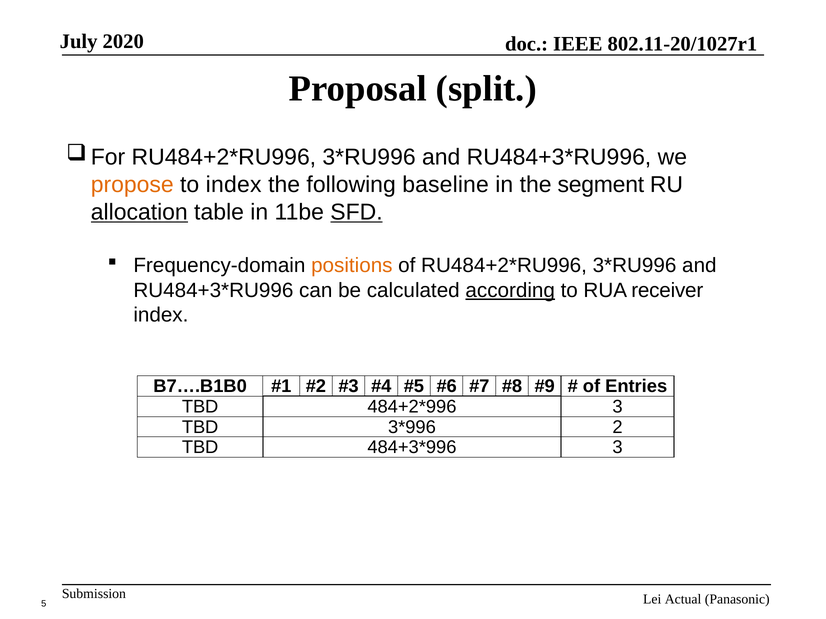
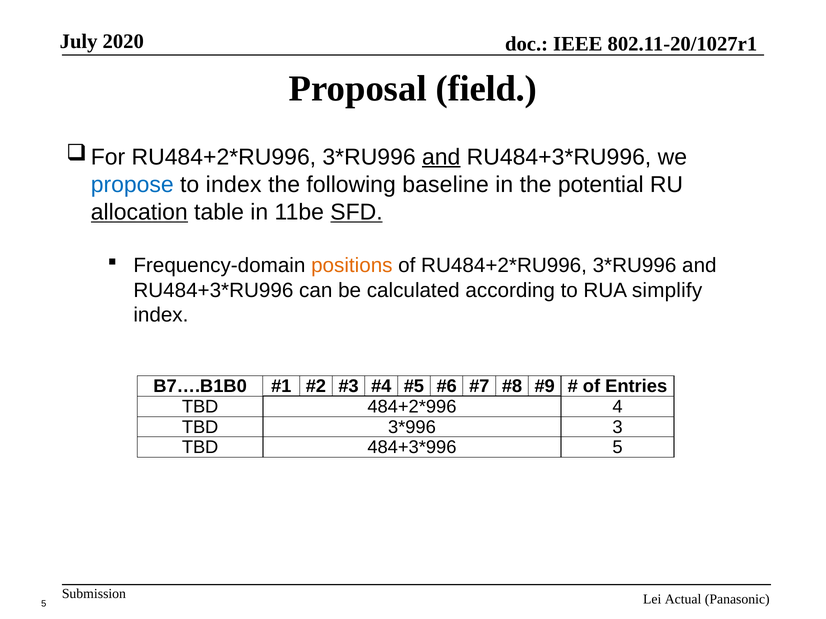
split: split -> field
and at (441, 157) underline: none -> present
propose colour: orange -> blue
segment: segment -> potential
according underline: present -> none
receiver: receiver -> simplify
3 at (618, 407): 3 -> 4
2: 2 -> 3
3 at (618, 448): 3 -> 5
